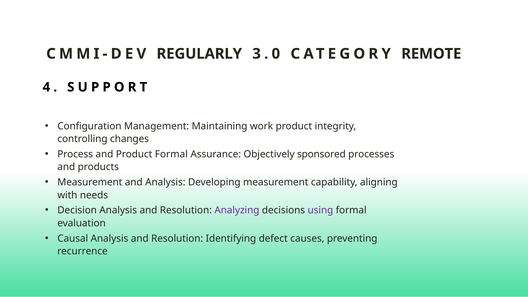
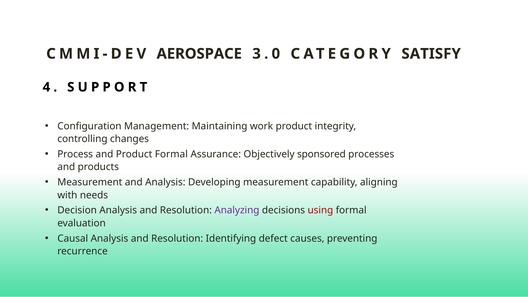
REGULARLY: REGULARLY -> AEROSPACE
REMOTE: REMOTE -> SATISFY
using colour: purple -> red
